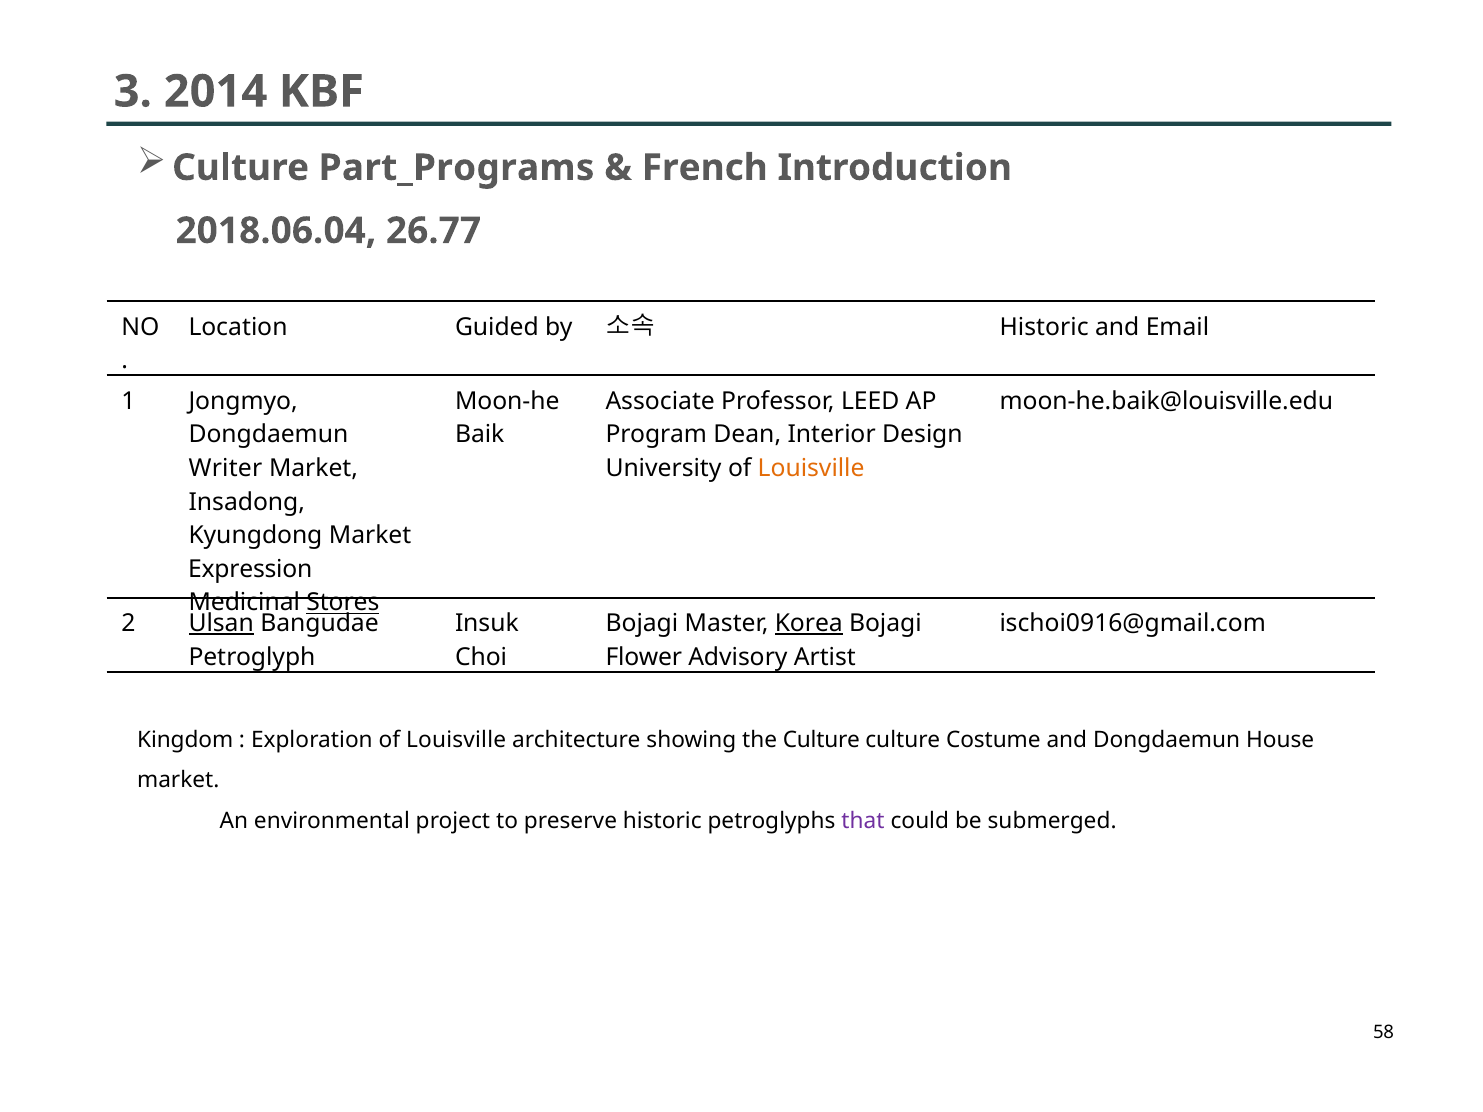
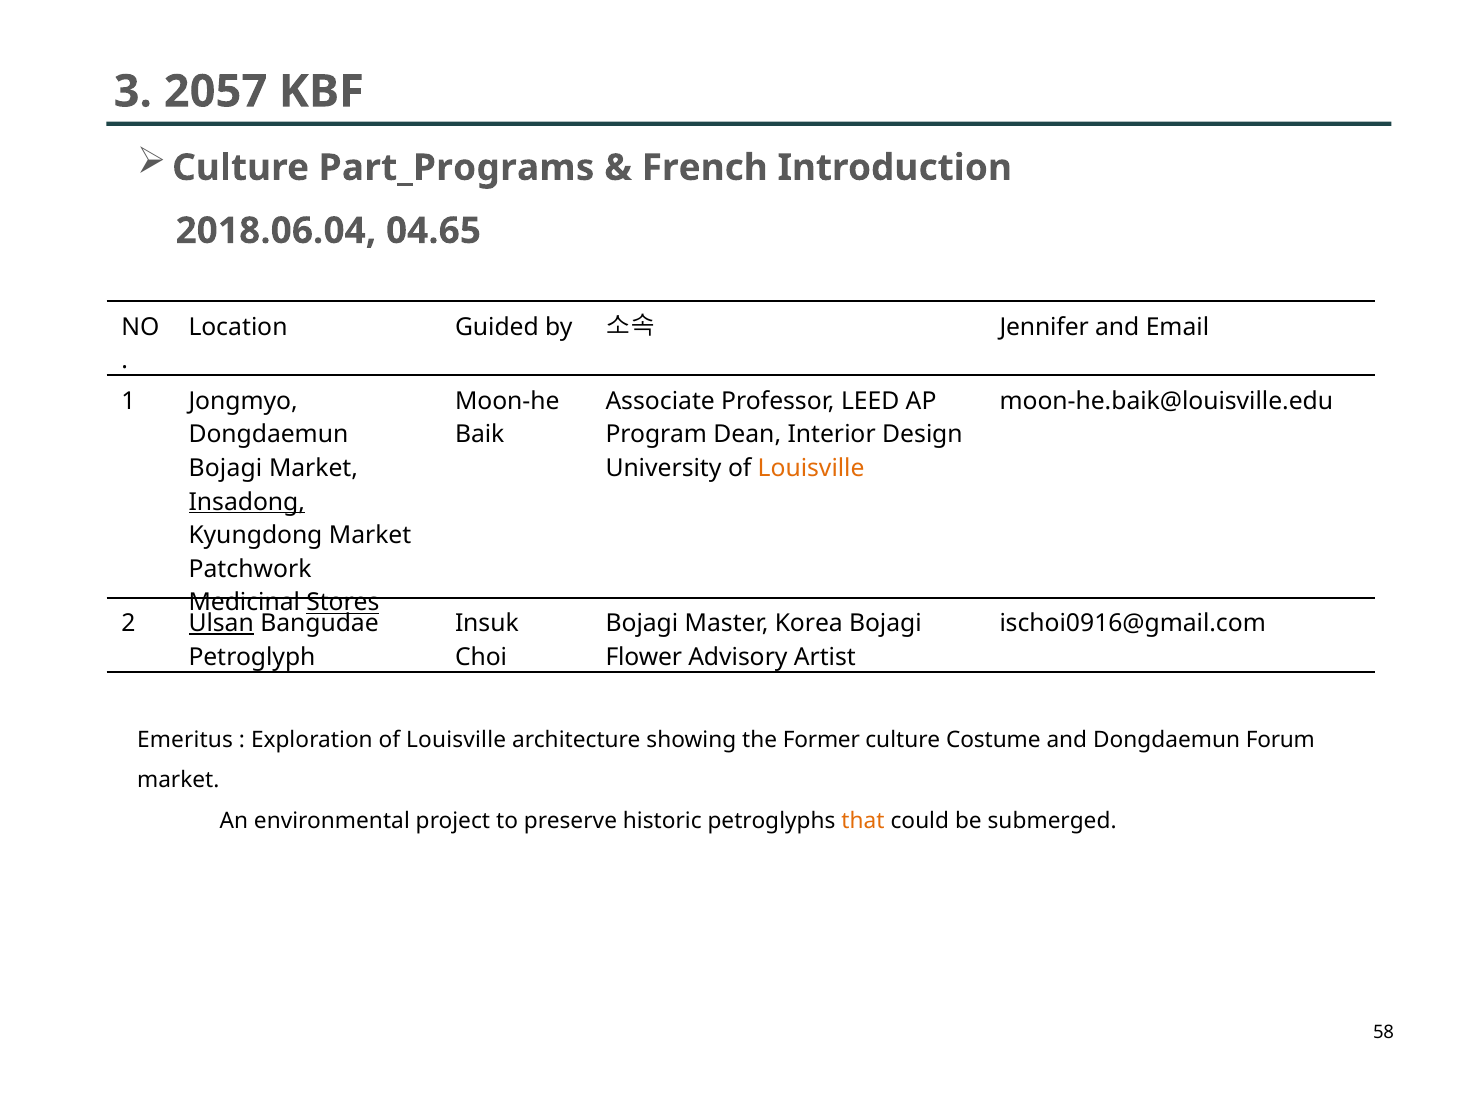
2014: 2014 -> 2057
26.77: 26.77 -> 04.65
Historic at (1044, 327): Historic -> Jennifer
Writer at (225, 468): Writer -> Bojagi
Insadong underline: none -> present
Expression: Expression -> Patchwork
Korea underline: present -> none
Kingdom: Kingdom -> Emeritus
the Culture: Culture -> Former
House: House -> Forum
that colour: purple -> orange
